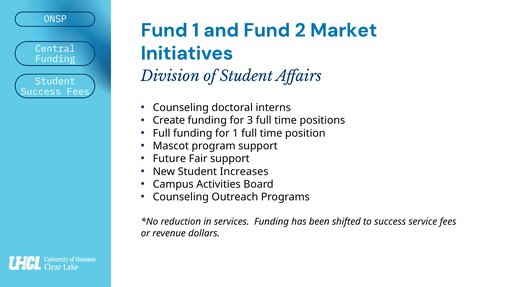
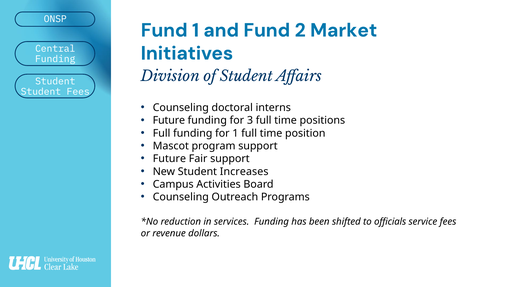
Success at (41, 92): Success -> Student
Create at (169, 120): Create -> Future
to success: success -> officials
